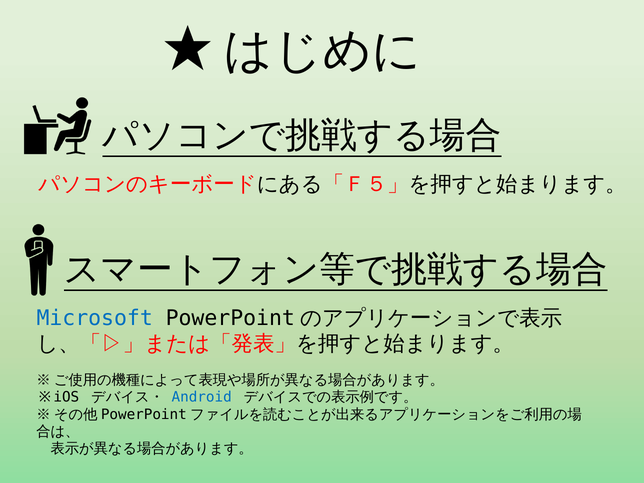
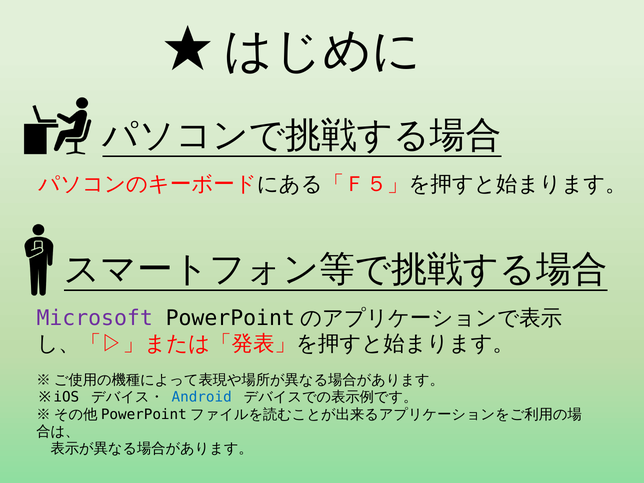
Microsoft colour: blue -> purple
